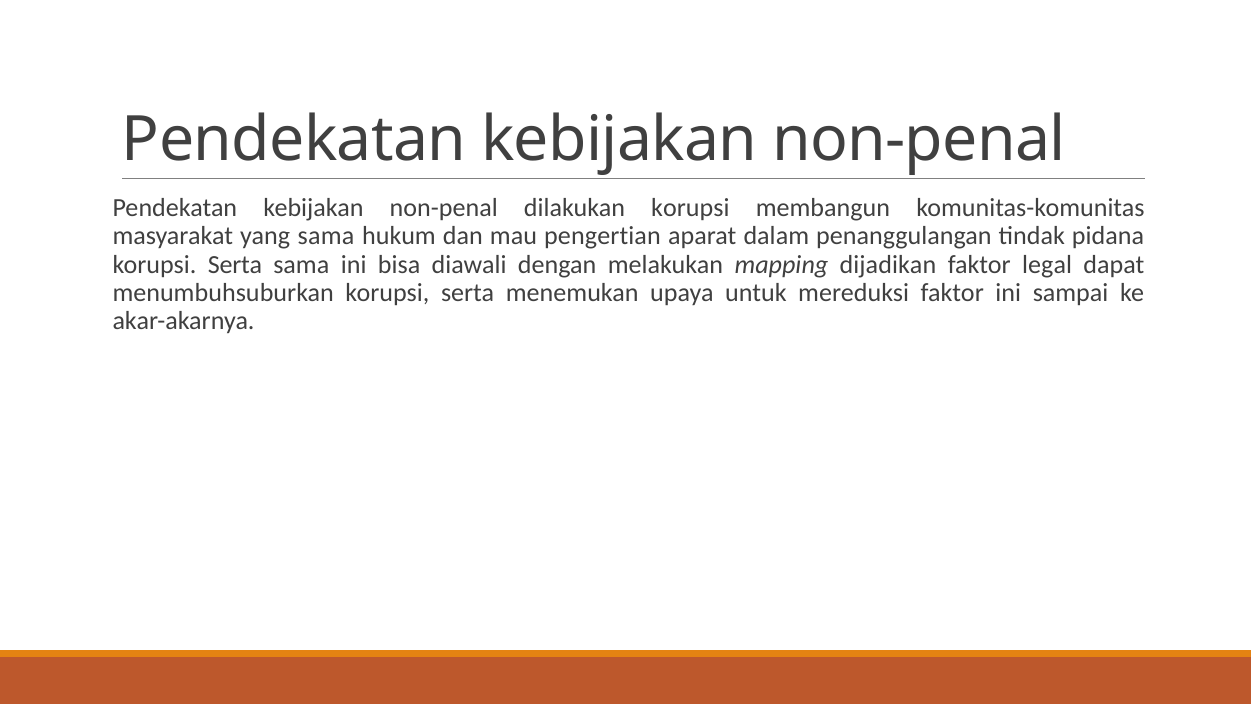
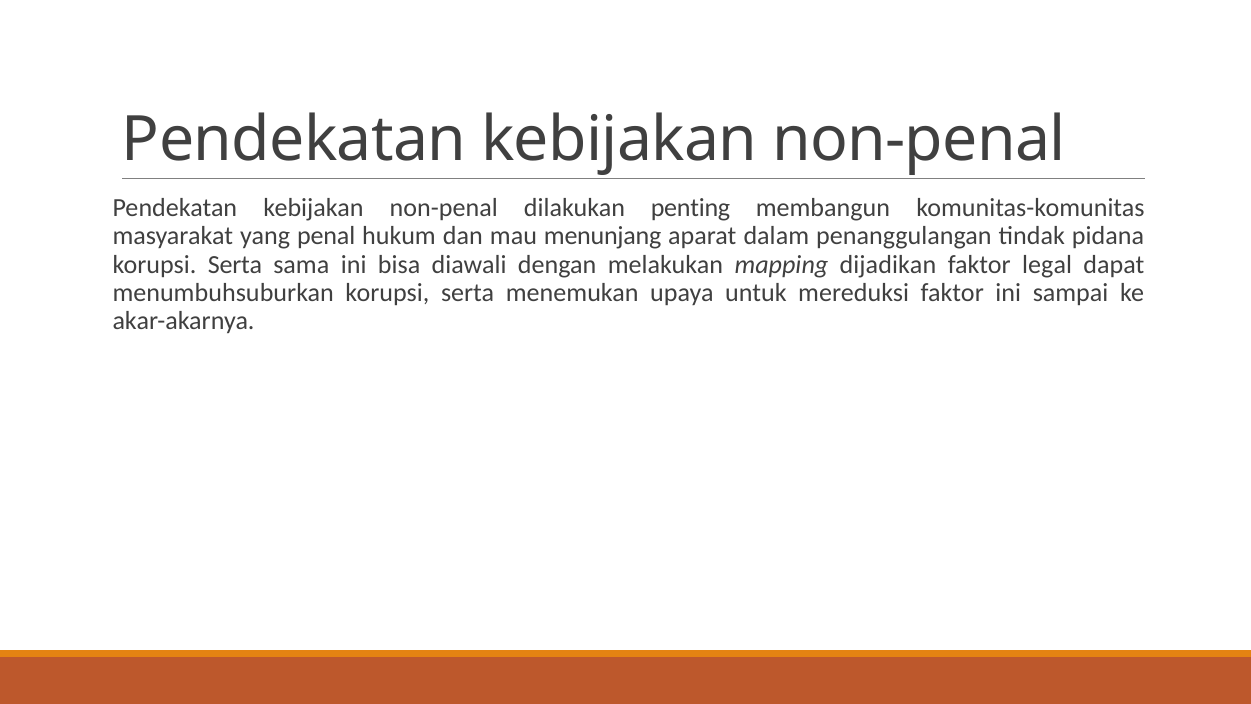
dilakukan korupsi: korupsi -> penting
yang sama: sama -> penal
pengertian: pengertian -> menunjang
